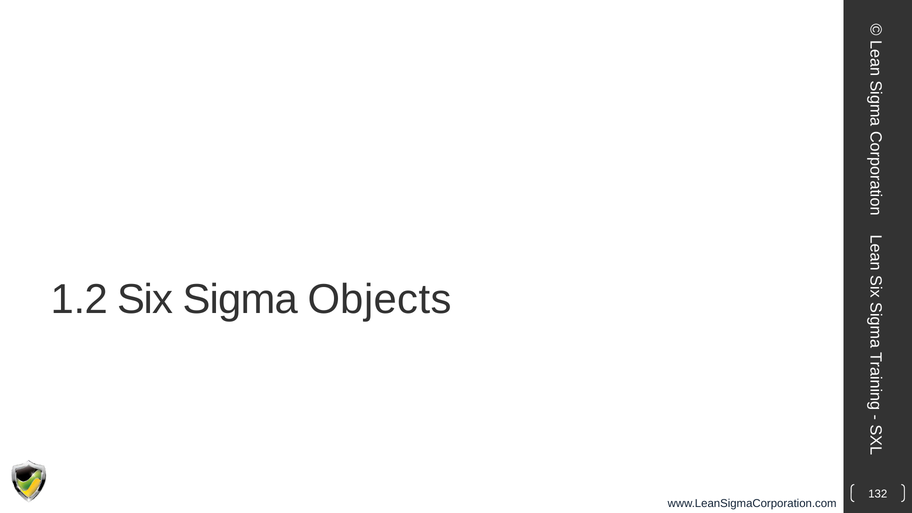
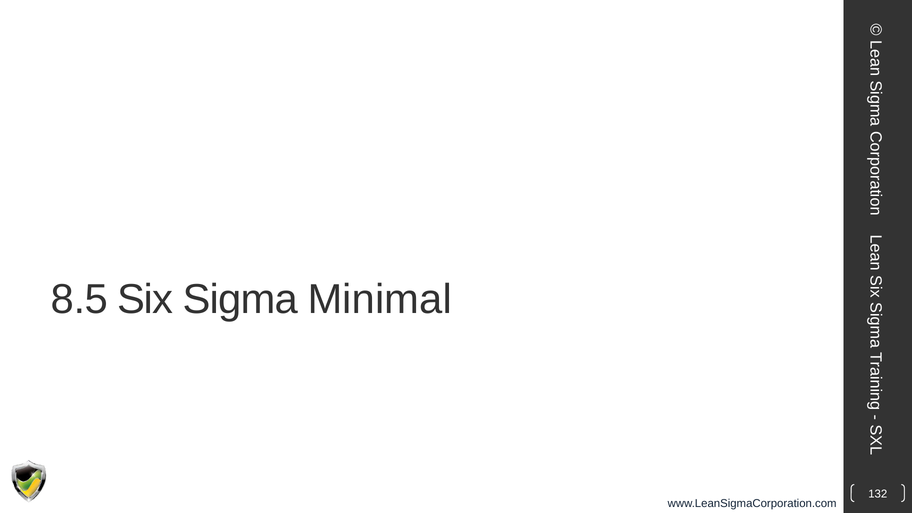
1.2: 1.2 -> 8.5
Objects: Objects -> Minimal
